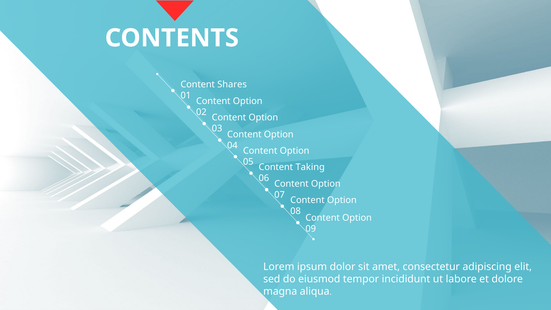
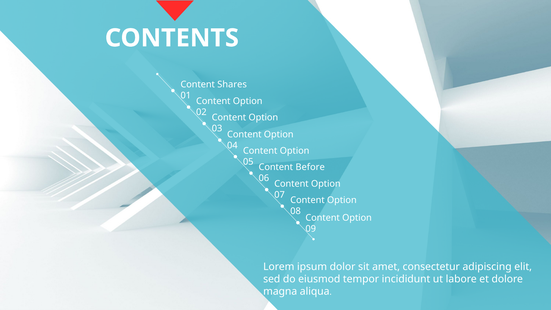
Taking: Taking -> Before
